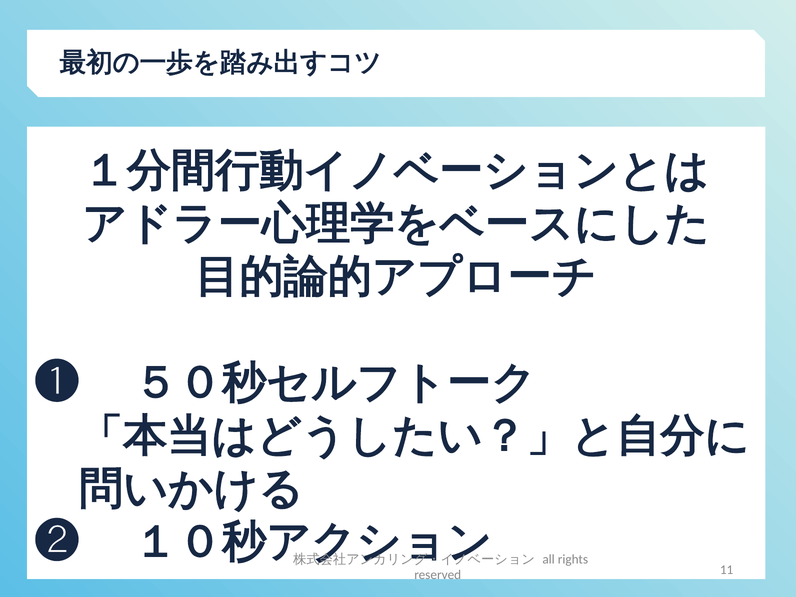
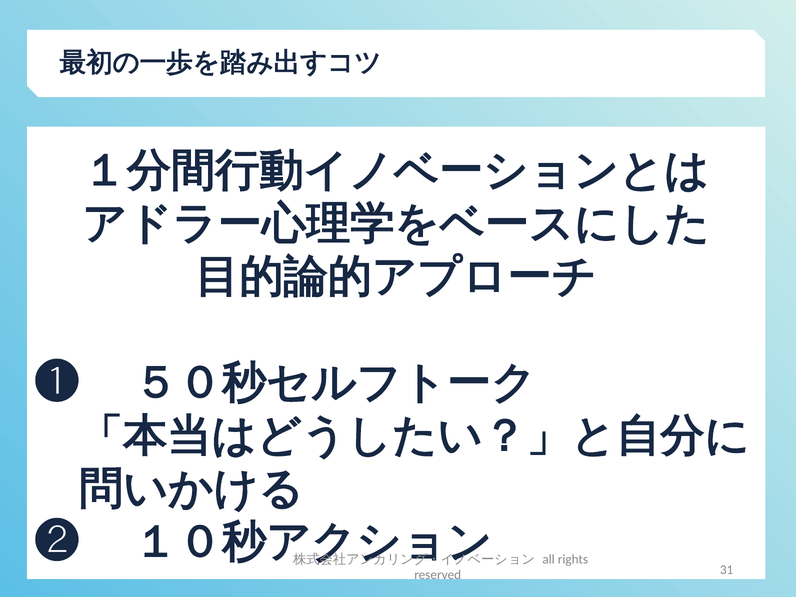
11: 11 -> 31
